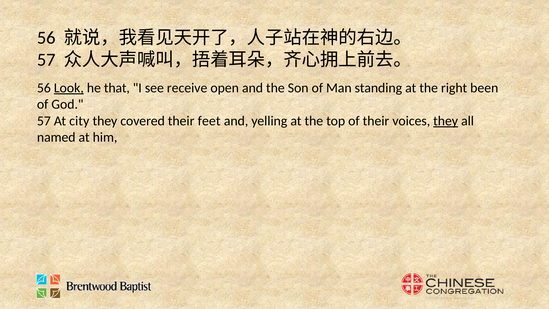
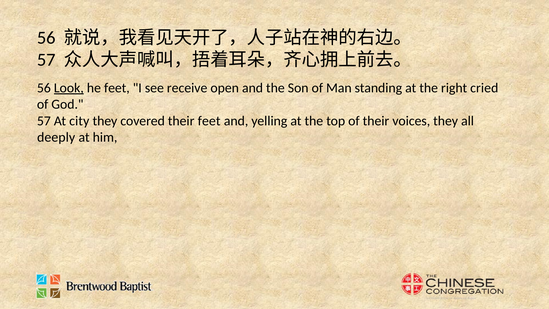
he that: that -> feet
been: been -> cried
they at (446, 121) underline: present -> none
named: named -> deeply
